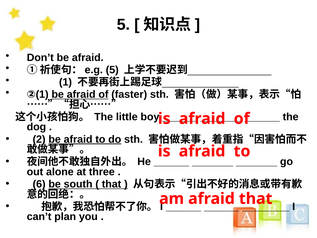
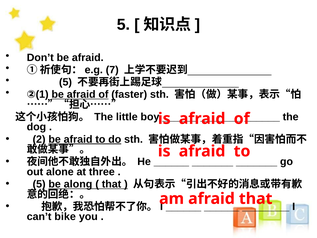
5 at (112, 70): 5 -> 7
1 at (66, 82): 1 -> 5
6 at (39, 184): 6 -> 5
south: south -> along
plan: plan -> bike
